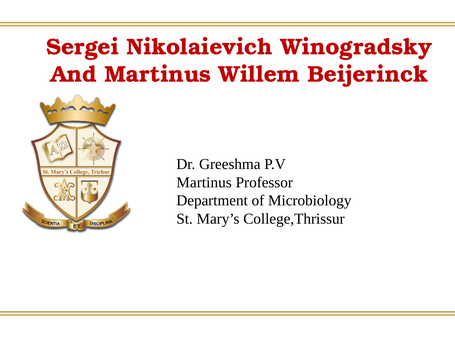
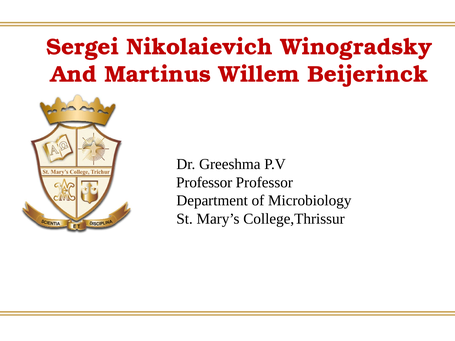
Martinus at (204, 183): Martinus -> Professor
